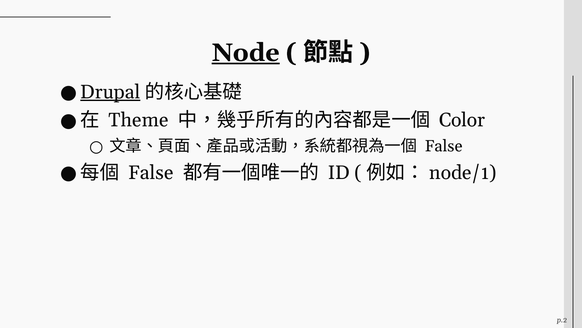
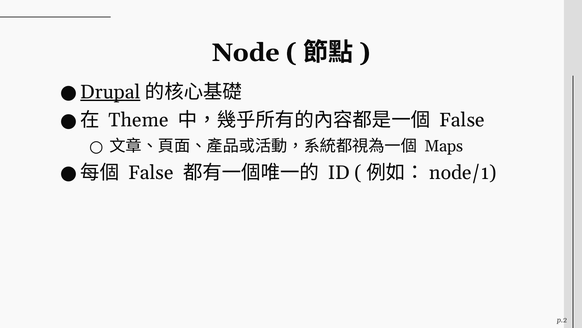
Node underline: present -> none
Color at (462, 120): Color -> False
False at (444, 146): False -> Maps
